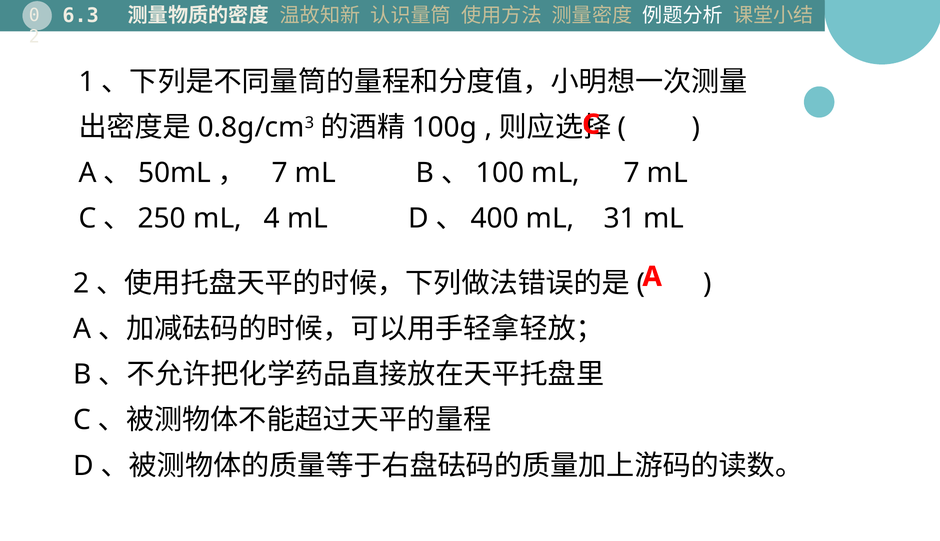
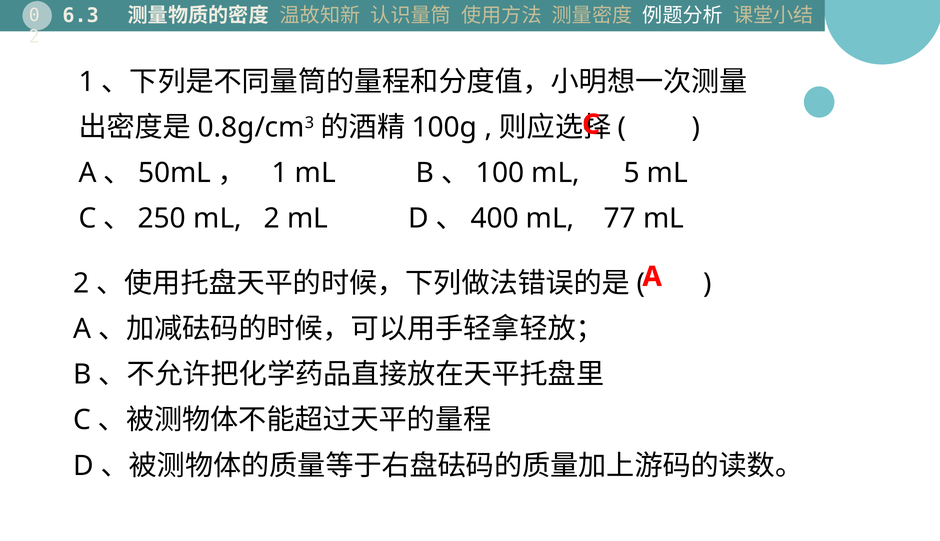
7 at (280, 173): 7 -> 1
mL 7: 7 -> 5
mL 4: 4 -> 2
31: 31 -> 77
